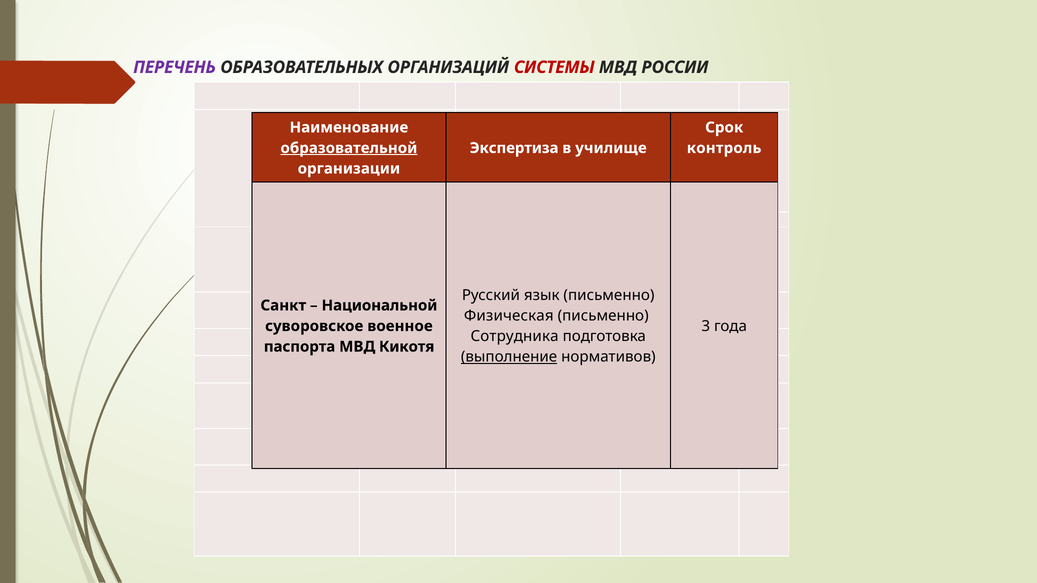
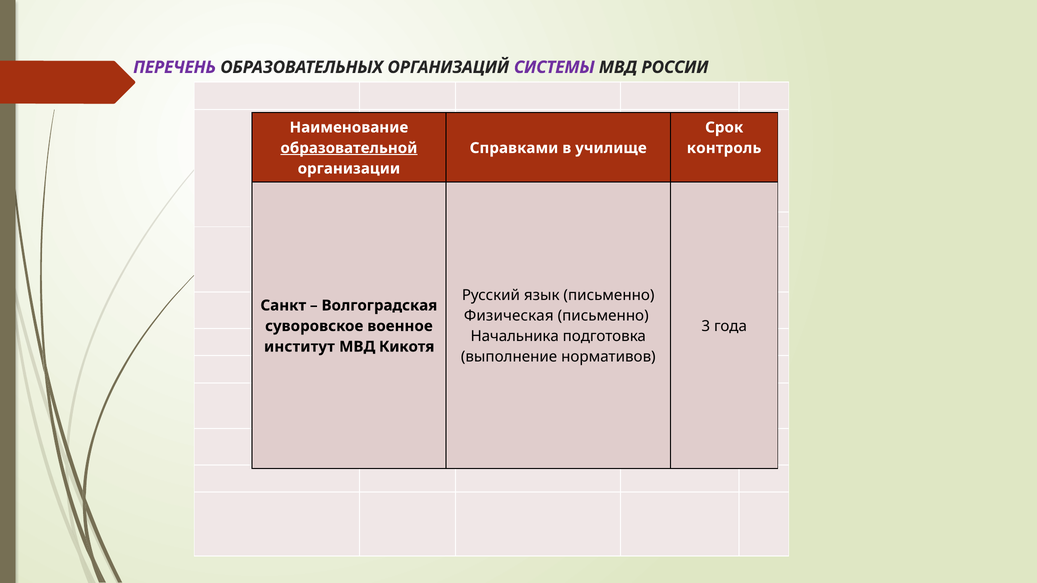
СИСТЕМЫ colour: red -> purple
Экспертиза: Экспертиза -> Справками
Национальной: Национальной -> Волгоградская
Сотрудника: Сотрудника -> Начальника
паспорта: паспорта -> институт
выполнение underline: present -> none
